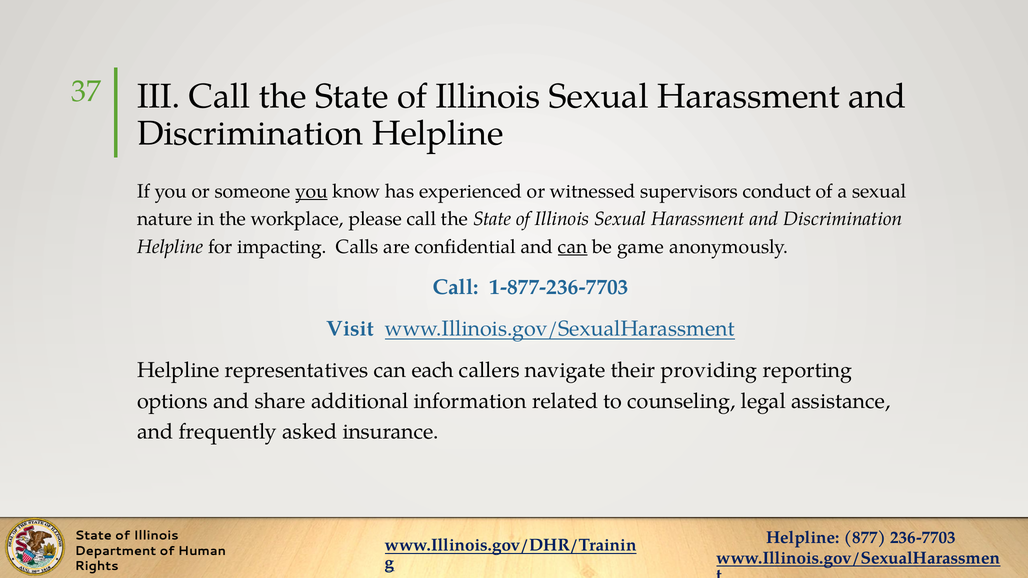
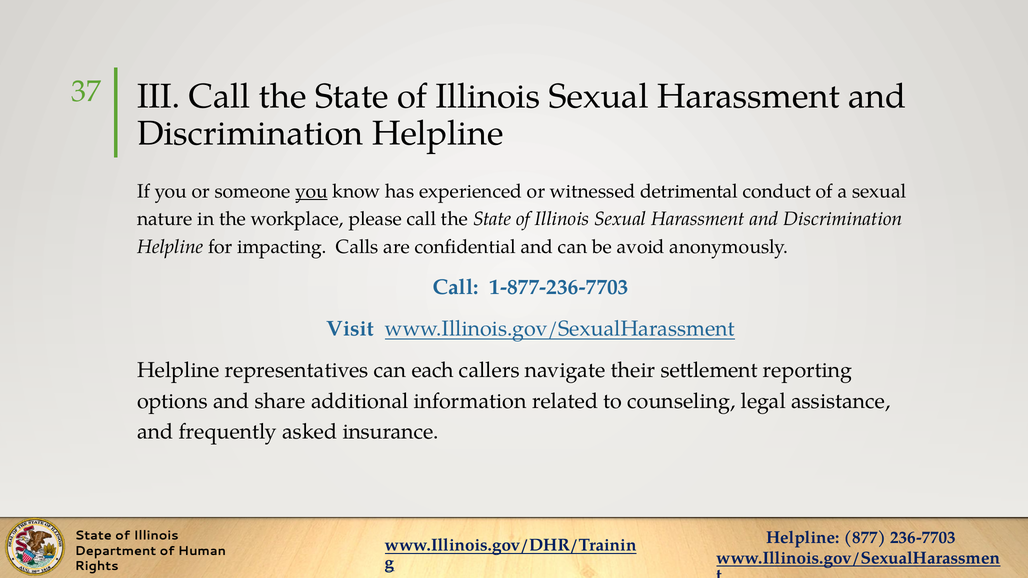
supervisors: supervisors -> detrimental
can at (573, 247) underline: present -> none
game: game -> avoid
providing: providing -> settlement
